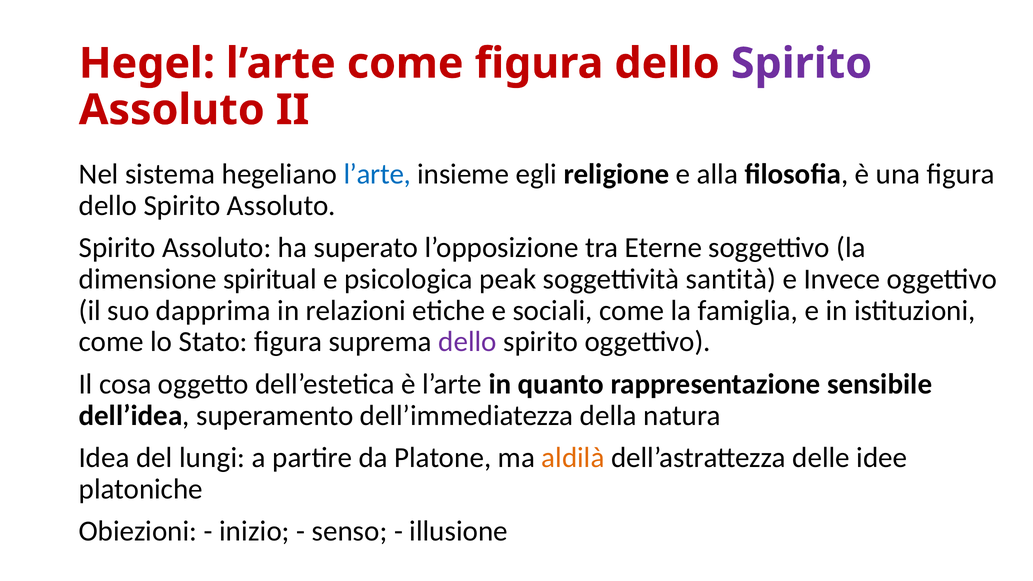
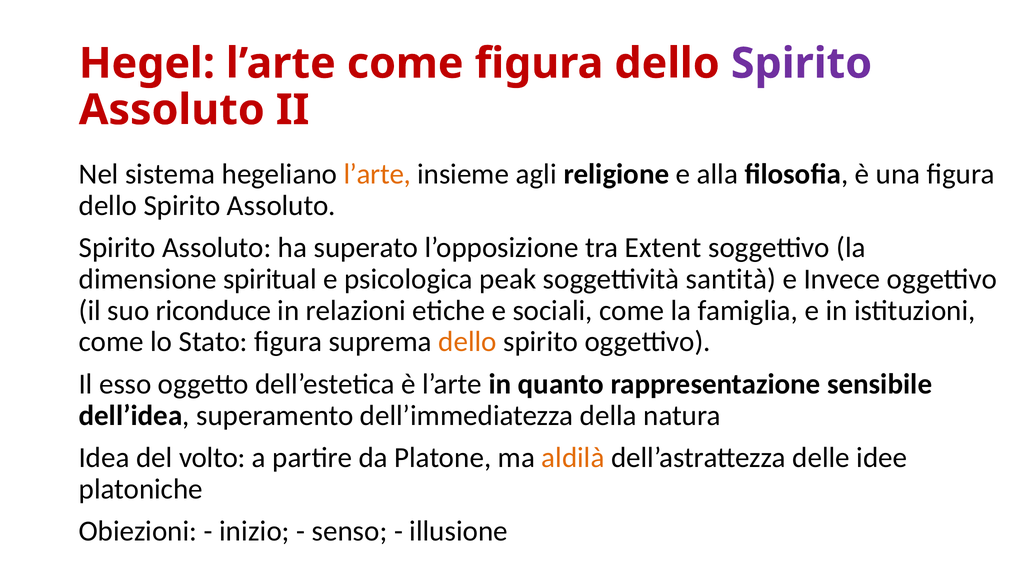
l’arte at (377, 174) colour: blue -> orange
egli: egli -> agli
Eterne: Eterne -> Extent
dapprima: dapprima -> riconduce
dello at (467, 342) colour: purple -> orange
cosa: cosa -> esso
lungi: lungi -> volto
